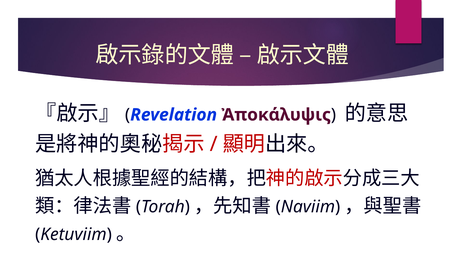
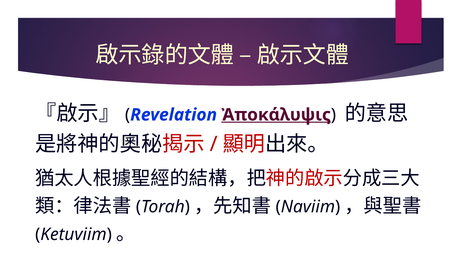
Ἀποκάλυψις underline: none -> present
